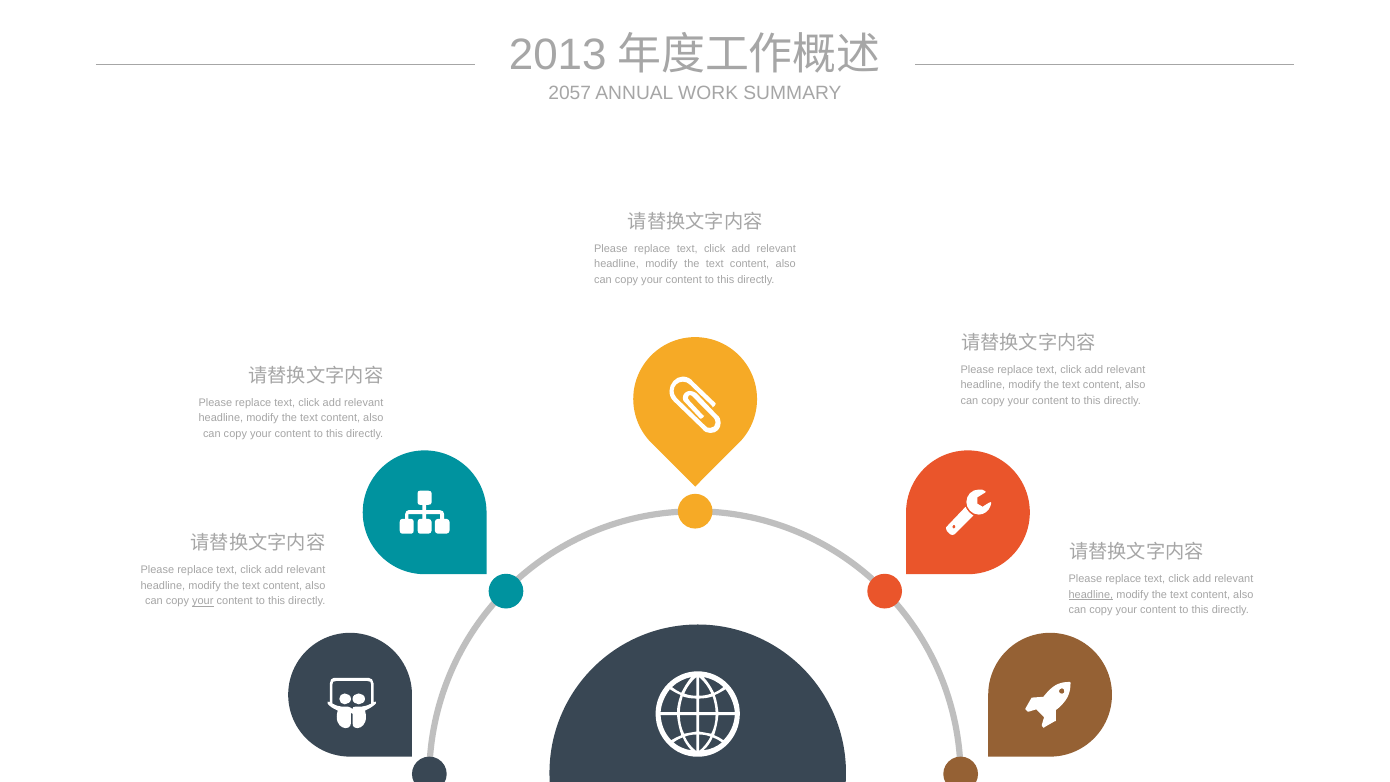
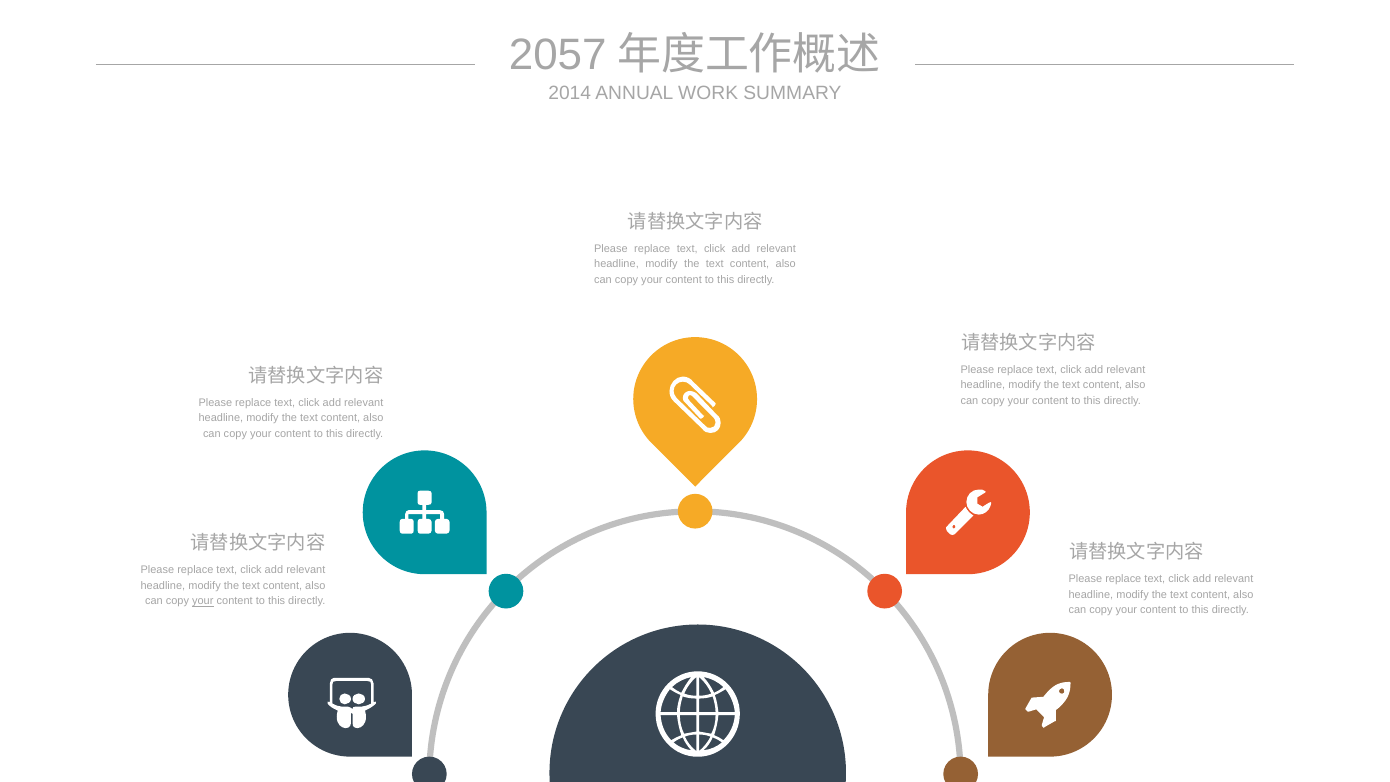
2013: 2013 -> 2057
2057: 2057 -> 2014
headline at (1091, 594) underline: present -> none
